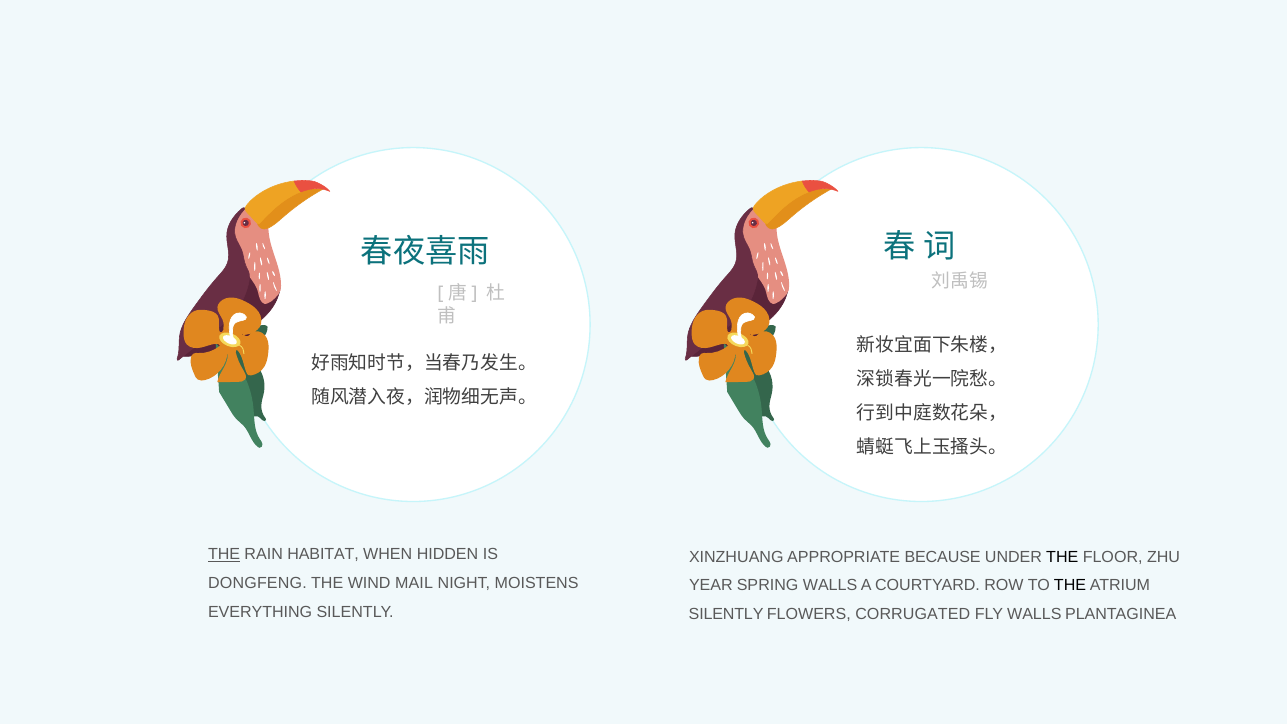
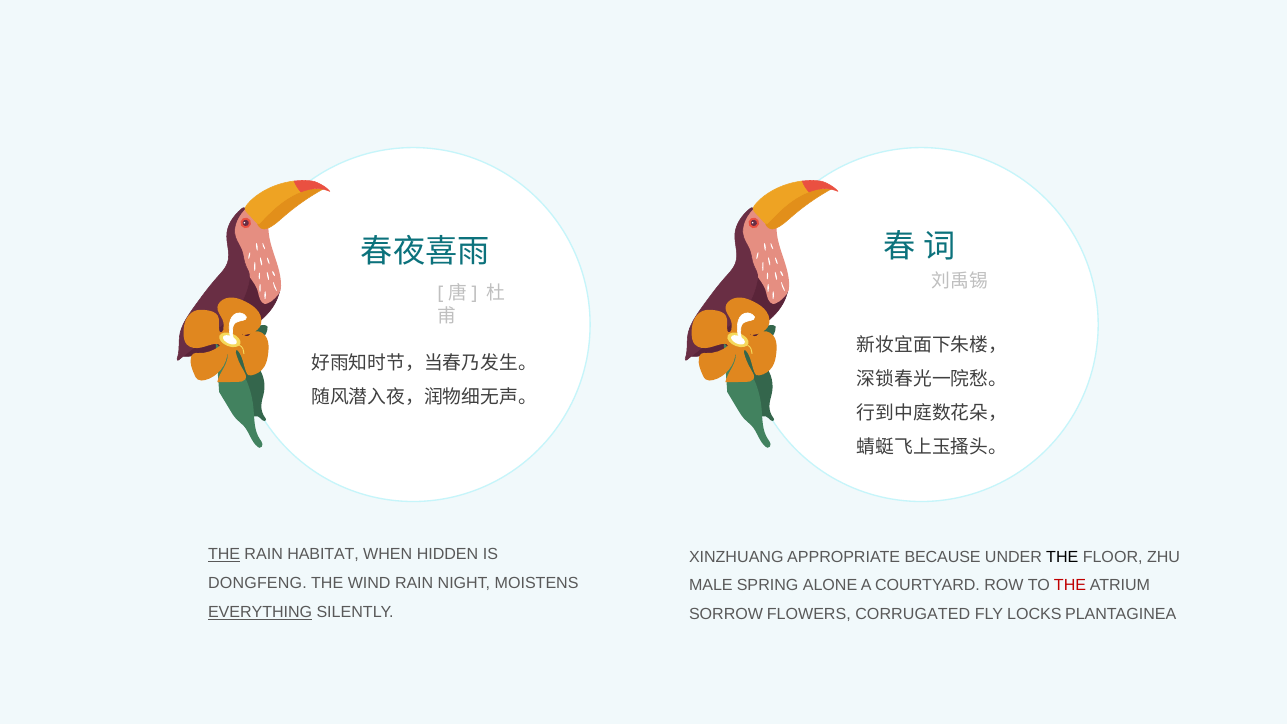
WIND MAIL: MAIL -> RAIN
YEAR: YEAR -> MALE
SPRING WALLS: WALLS -> ALONE
THE at (1070, 586) colour: black -> red
EVERYTHING underline: none -> present
SILENTLY at (726, 615): SILENTLY -> SORROW
FLY WALLS: WALLS -> LOCKS
